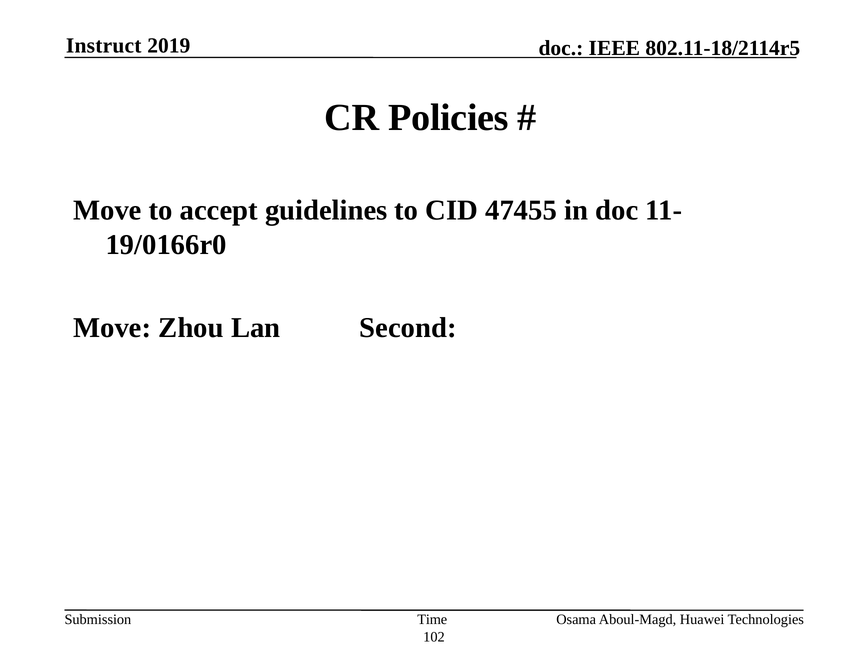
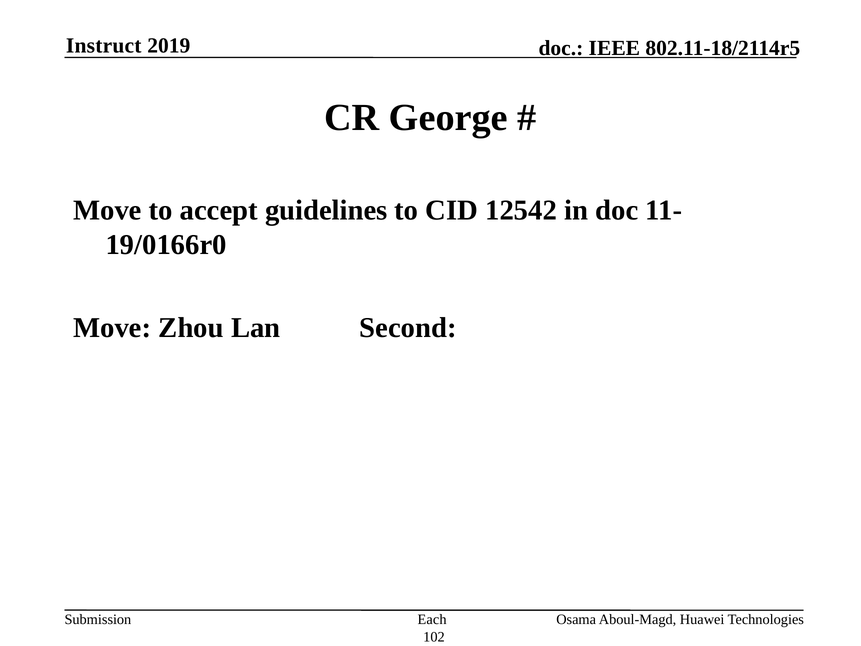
Policies: Policies -> George
47455: 47455 -> 12542
Time: Time -> Each
